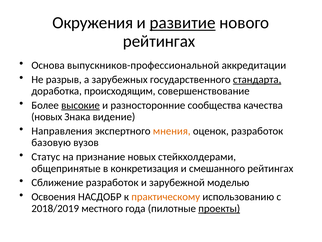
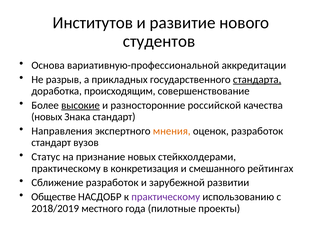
Окружения: Окружения -> Институтов
развитие underline: present -> none
рейтингах at (159, 41): рейтингах -> студентов
выпускников-профессиональной: выпускников-профессиональной -> вариативную-профессиональной
зарубежных: зарубежных -> прикладных
сообщества: сообщества -> российской
Знака видение: видение -> стандарт
базовую at (51, 142): базовую -> стандарт
общепринятые at (66, 168): общепринятые -> практическому
моделью: моделью -> развитии
Освоения: Освоения -> Обществе
практическому at (166, 196) colour: orange -> purple
проекты underline: present -> none
